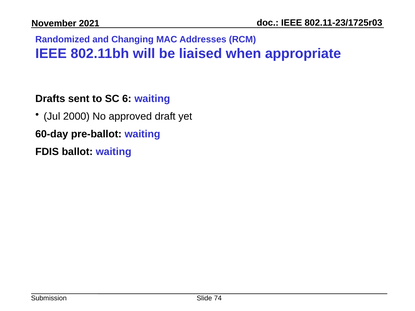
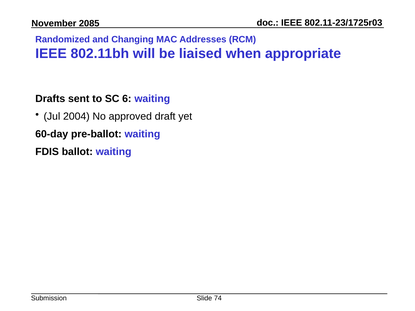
2021: 2021 -> 2085
2000: 2000 -> 2004
